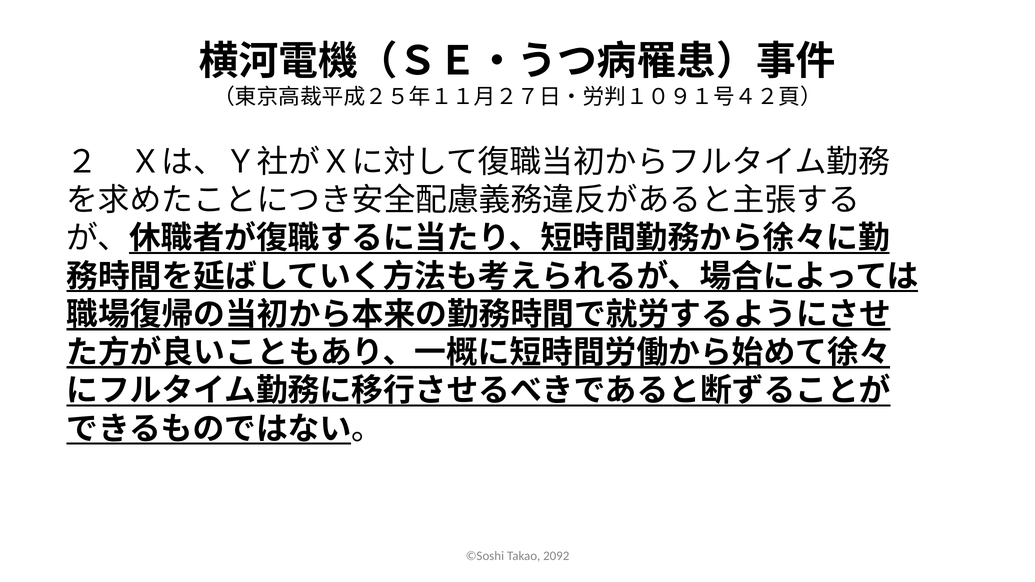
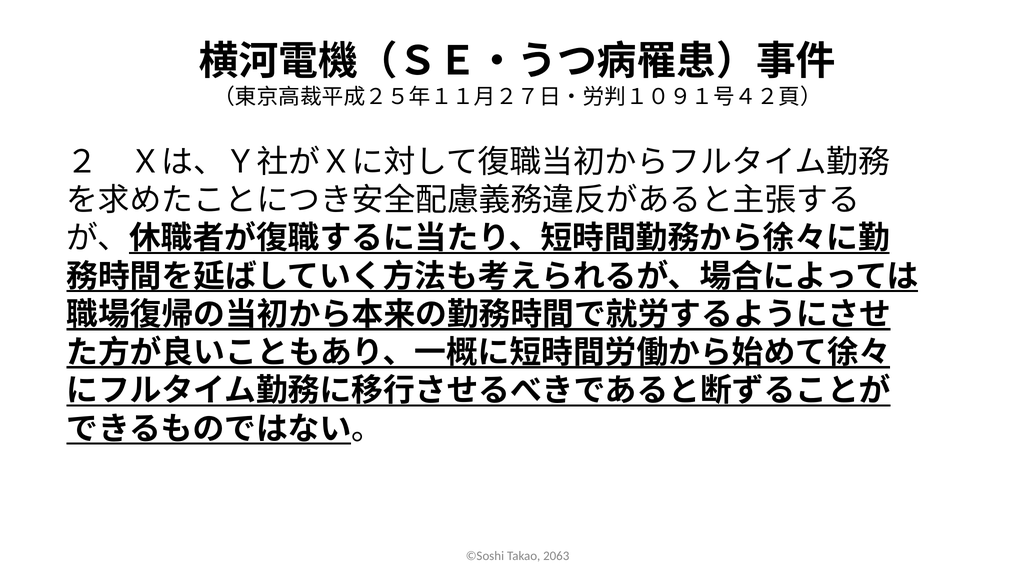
2092: 2092 -> 2063
